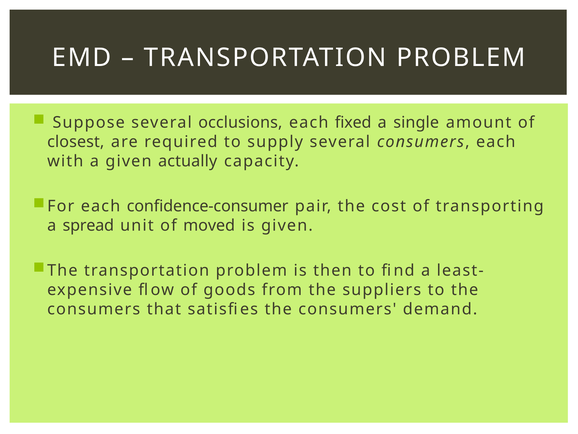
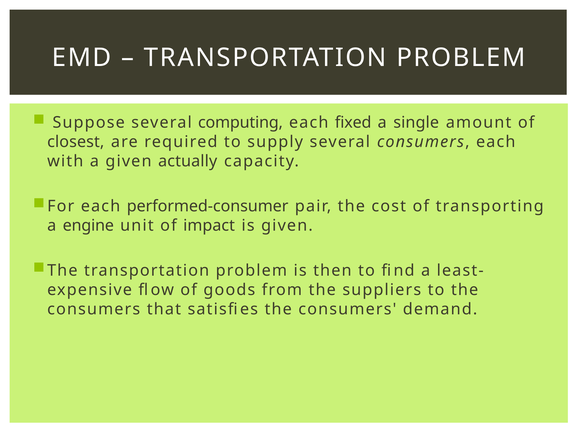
occlusions: occlusions -> computing
confidence-consumer: confidence-consumer -> performed-consumer
spread: spread -> engine
moved: moved -> impact
